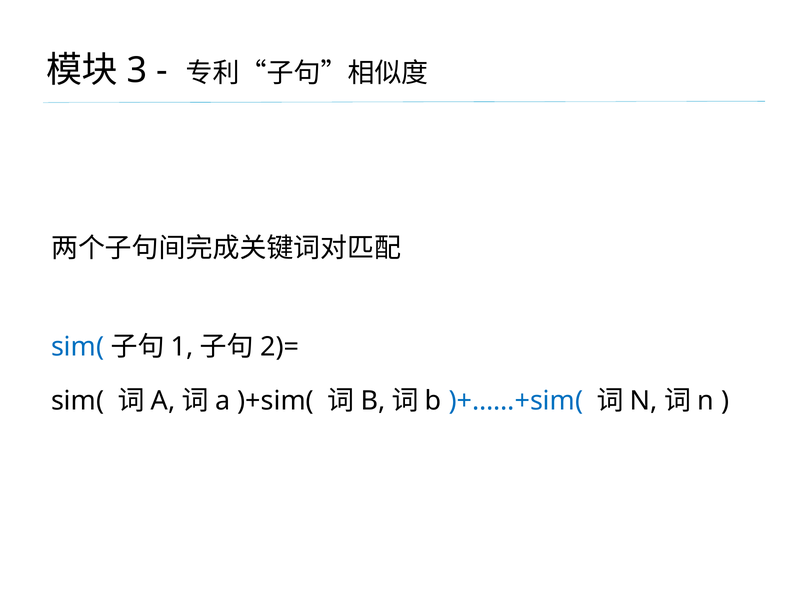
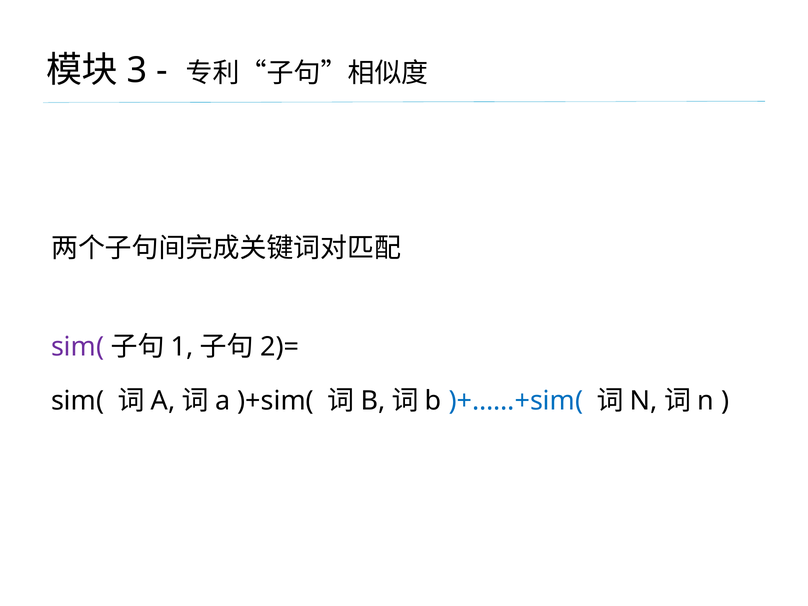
sim( at (78, 347) colour: blue -> purple
